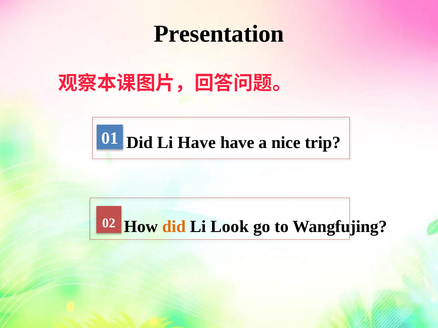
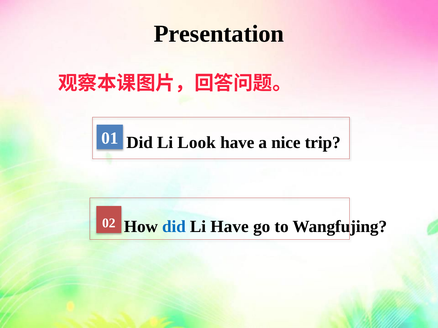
Li Have: Have -> Look
did at (174, 227) colour: orange -> blue
Li Look: Look -> Have
